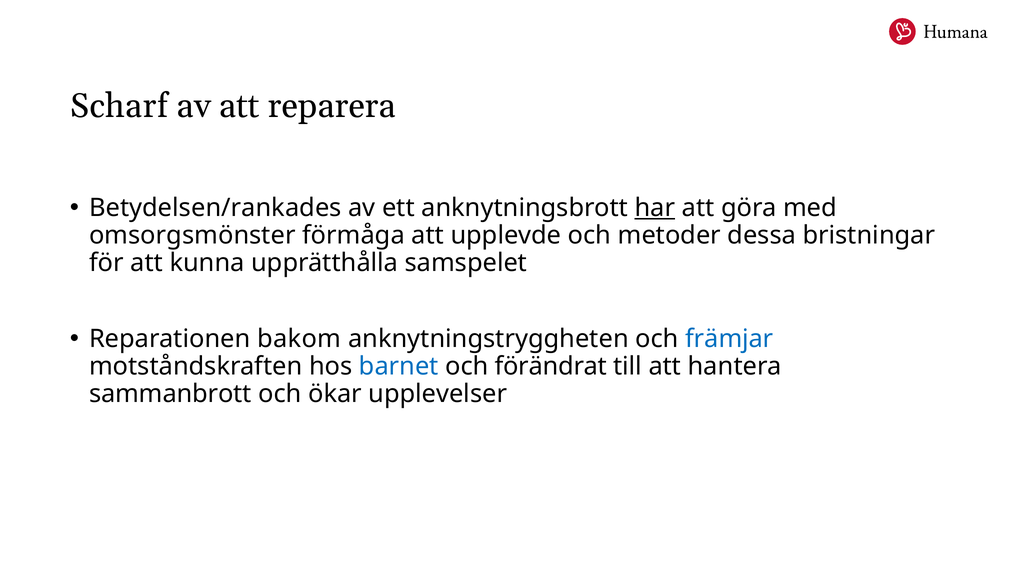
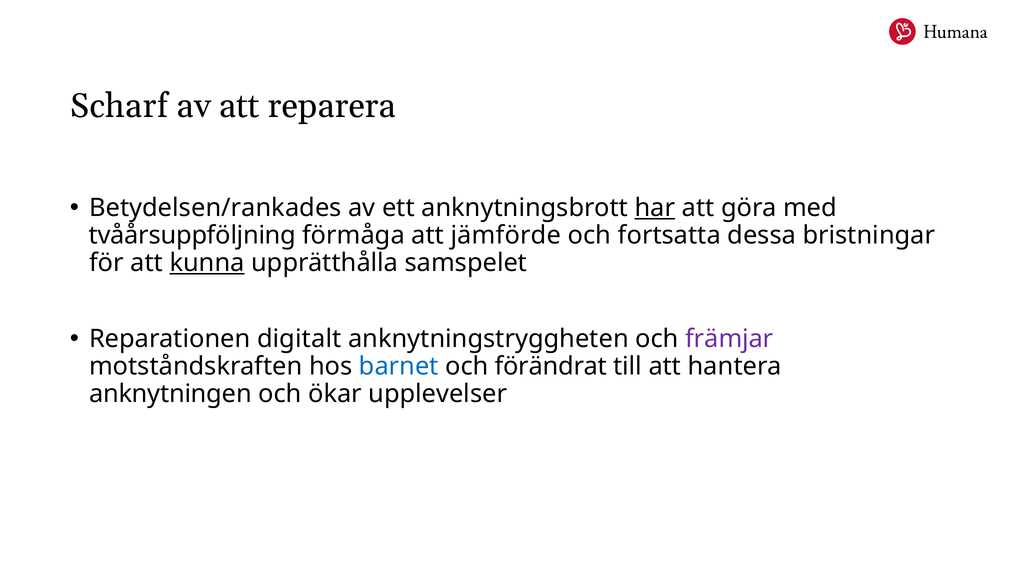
omsorgsmönster: omsorgsmönster -> tvåårsuppföljning
upplevde: upplevde -> jämförde
metoder: metoder -> fortsatta
kunna underline: none -> present
bakom: bakom -> digitalt
främjar colour: blue -> purple
sammanbrott: sammanbrott -> anknytningen
